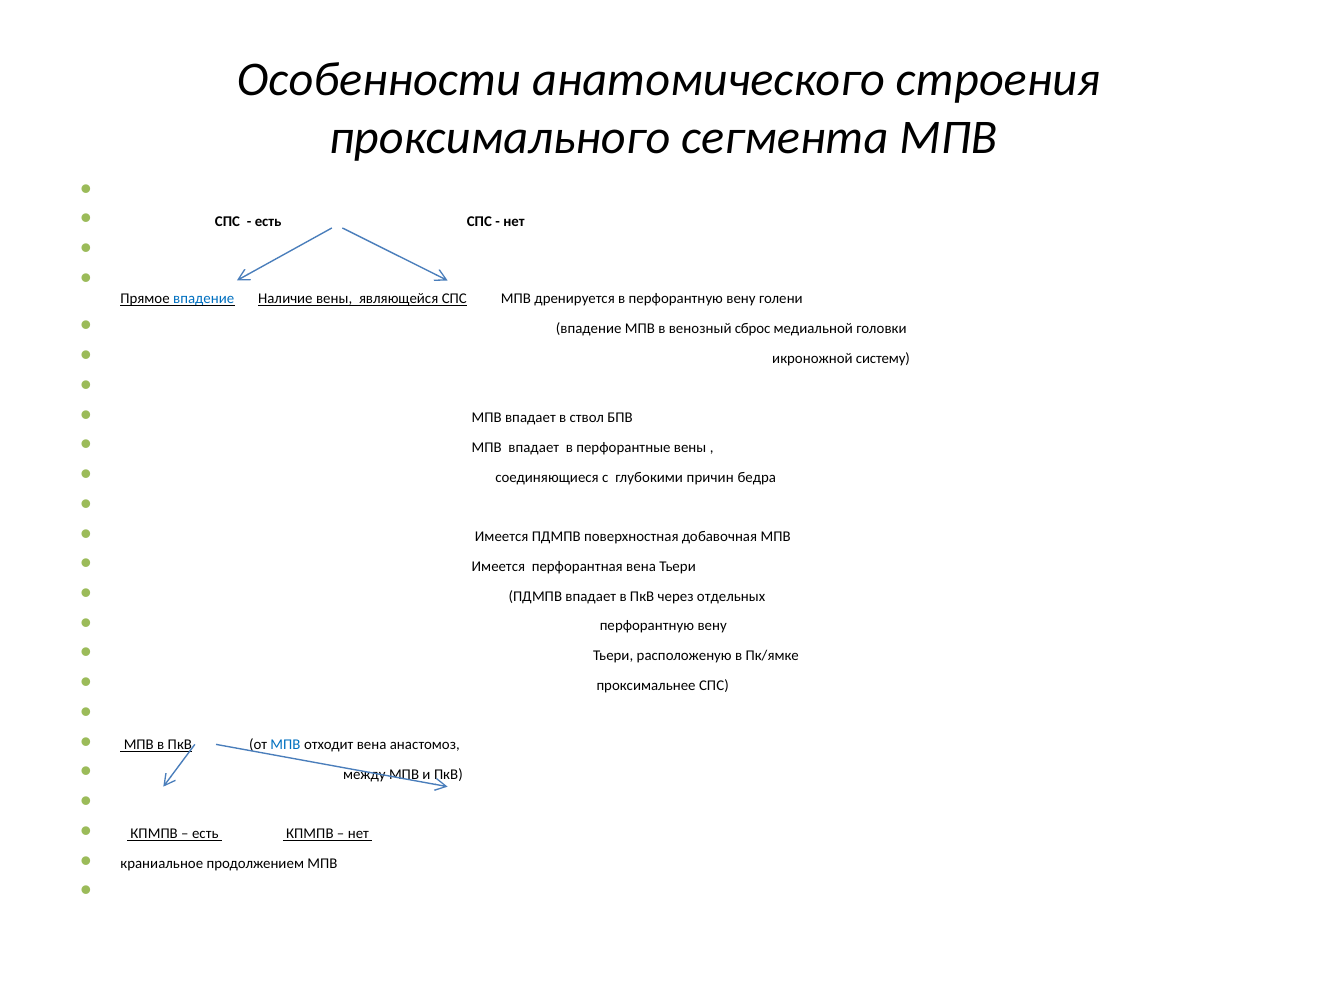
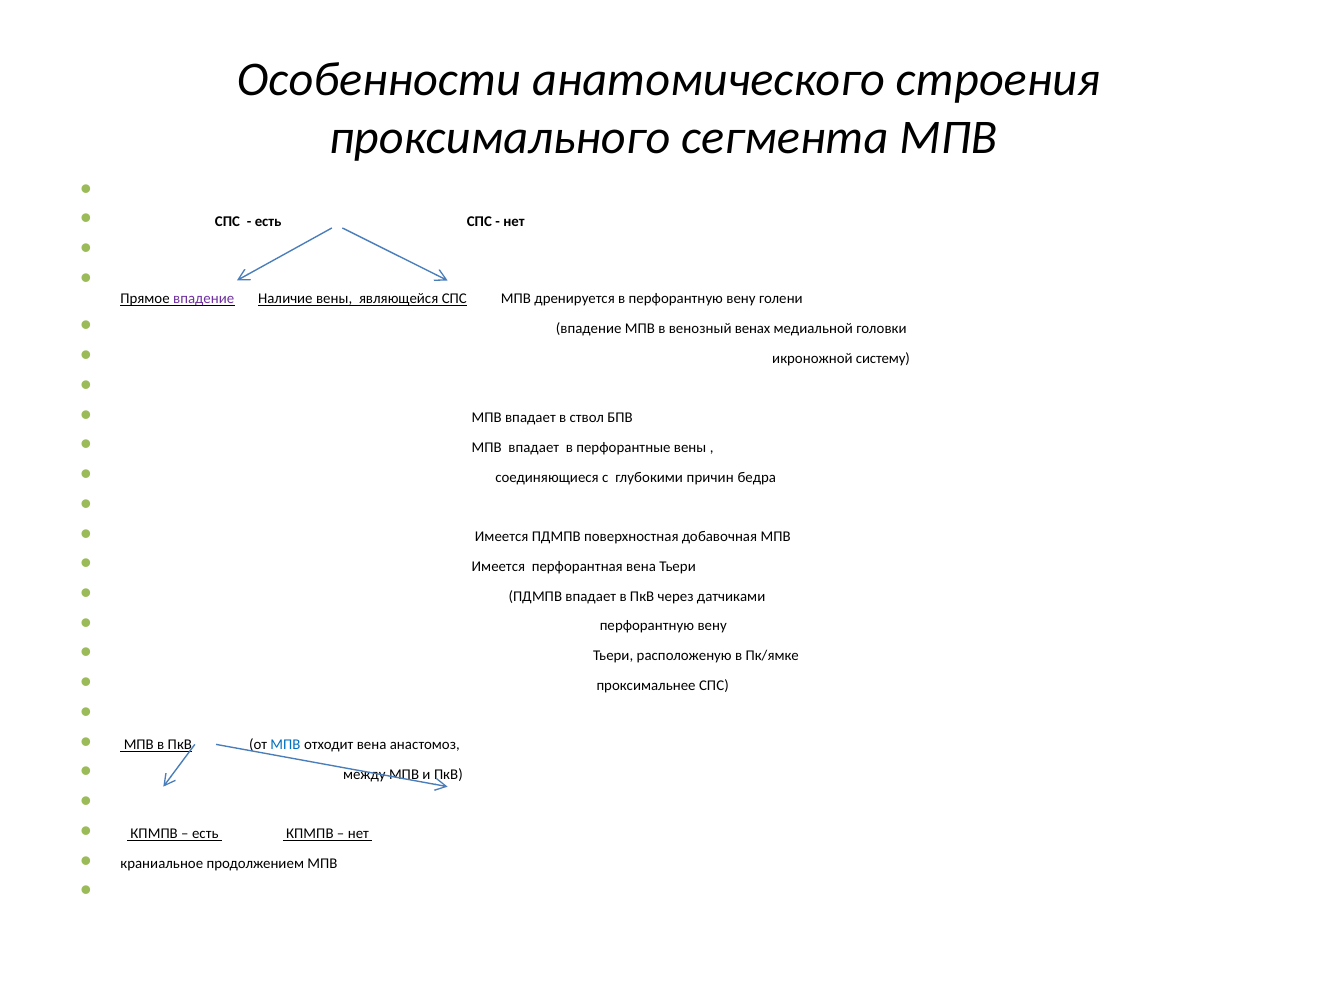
впадение at (204, 299) colour: blue -> purple
сброс: сброс -> венах
отдельных: отдельных -> датчиками
